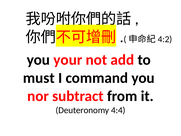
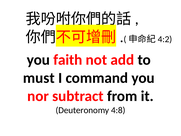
your: your -> faith
4:4: 4:4 -> 4:8
